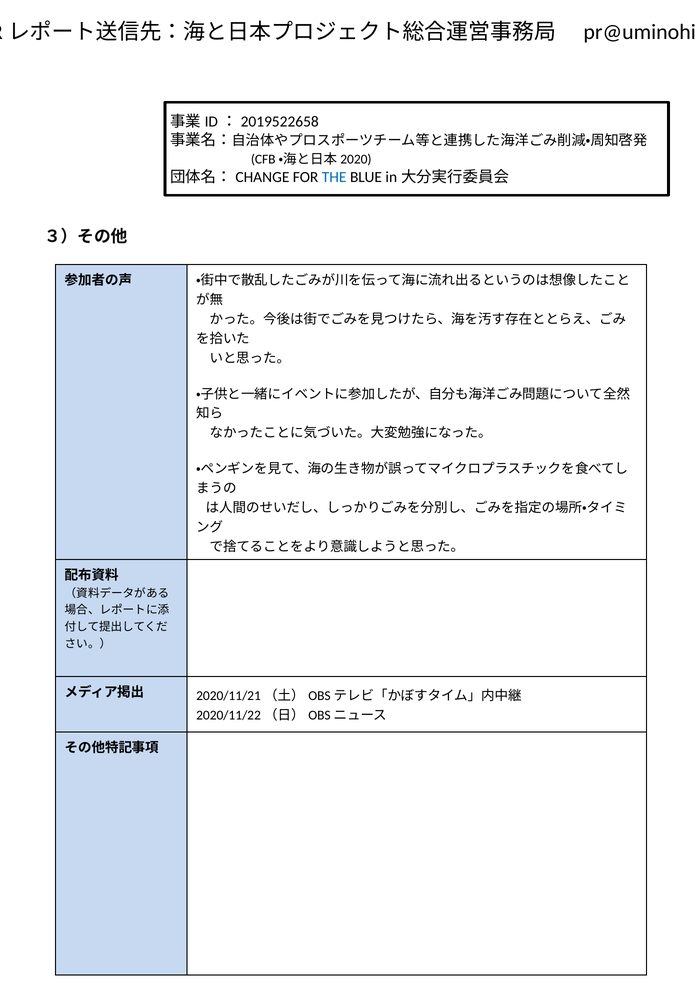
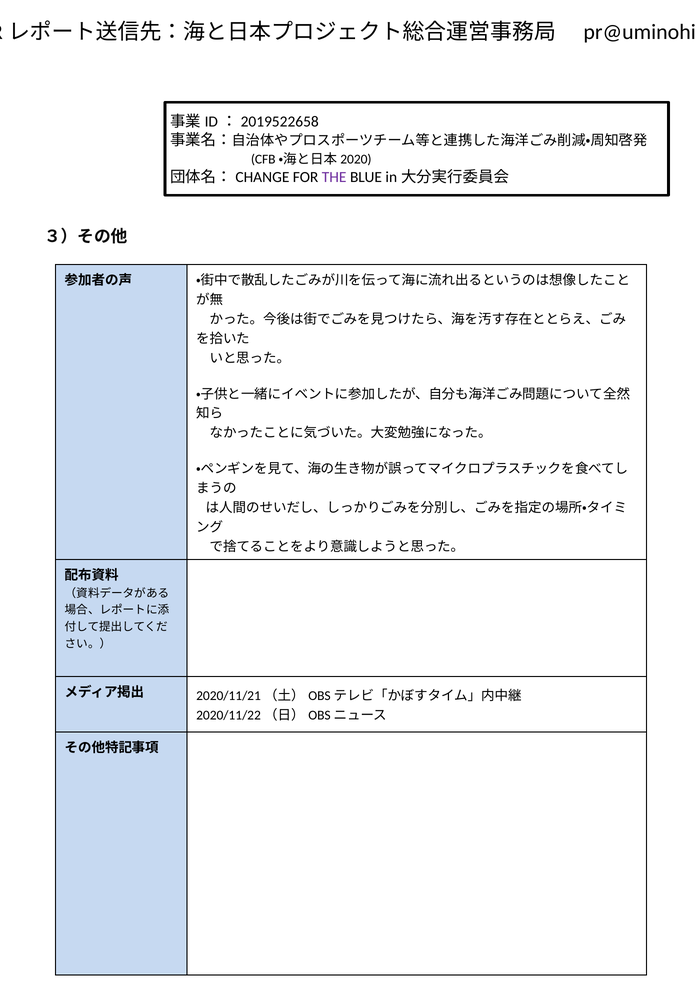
THE colour: blue -> purple
